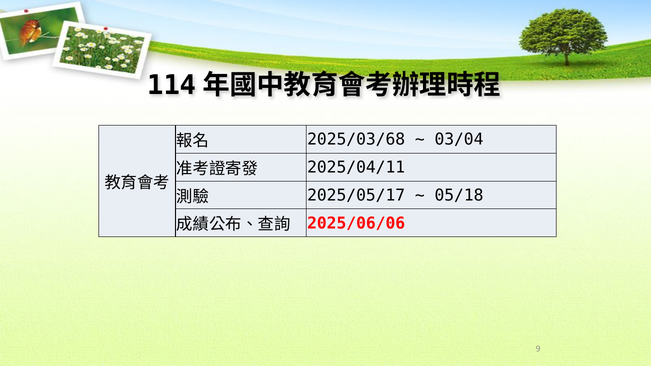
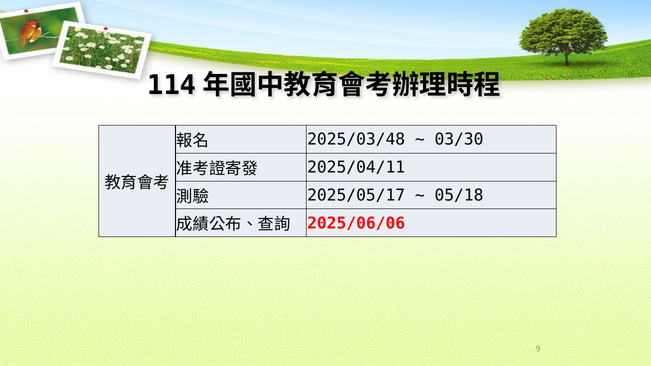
2025/03/68: 2025/03/68 -> 2025/03/48
03/04: 03/04 -> 03/30
